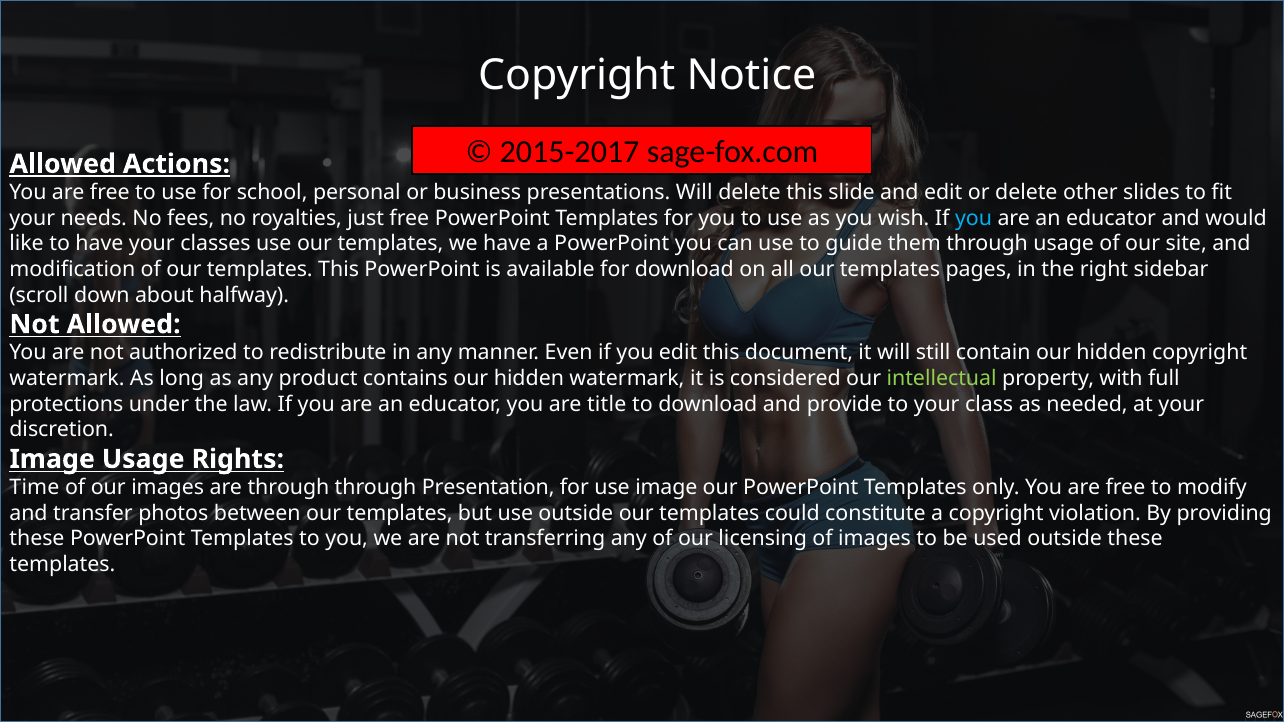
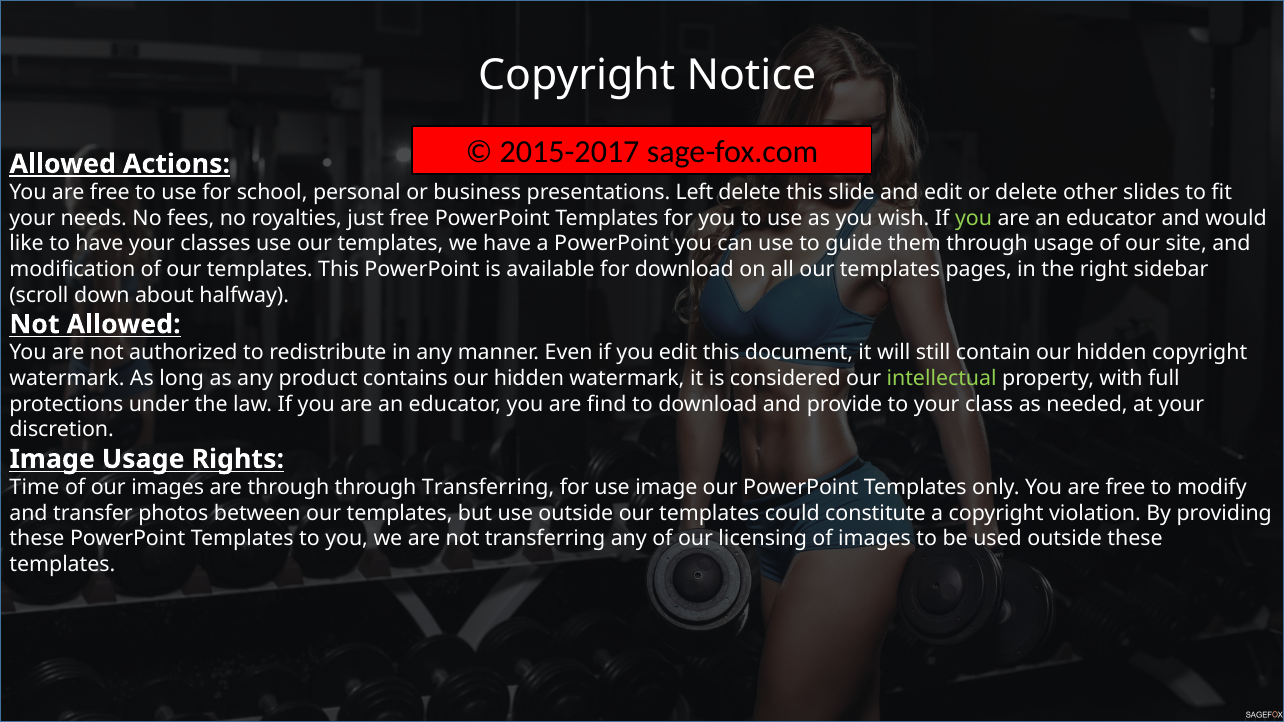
presentations Will: Will -> Left
you at (974, 218) colour: light blue -> light green
title: title -> find
through Presentation: Presentation -> Transferring
